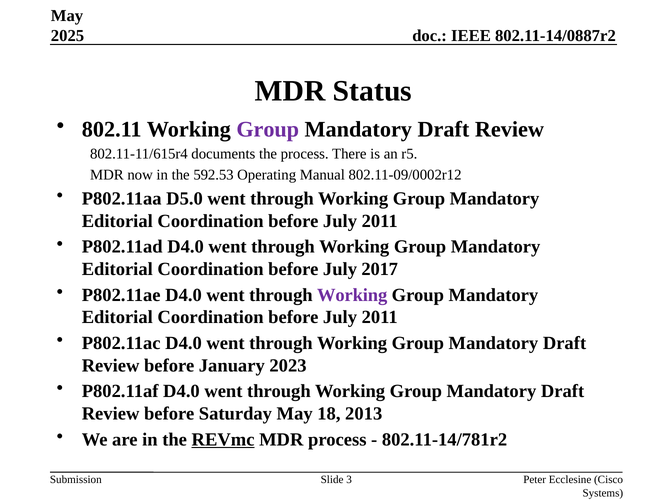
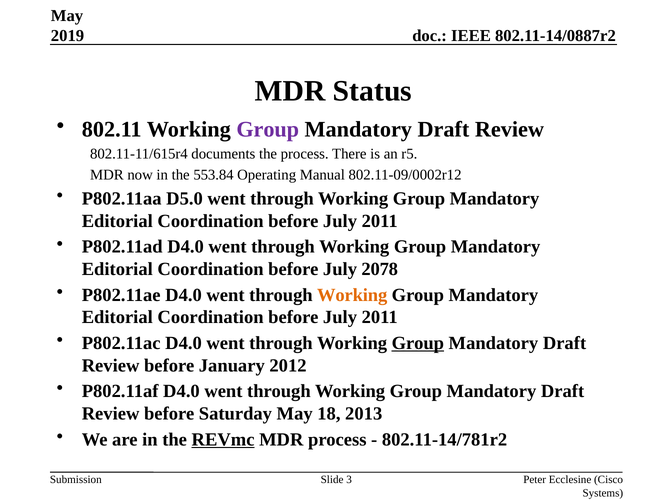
2025: 2025 -> 2019
592.53: 592.53 -> 553.84
2017: 2017 -> 2078
Working at (352, 295) colour: purple -> orange
Group at (418, 343) underline: none -> present
2023: 2023 -> 2012
